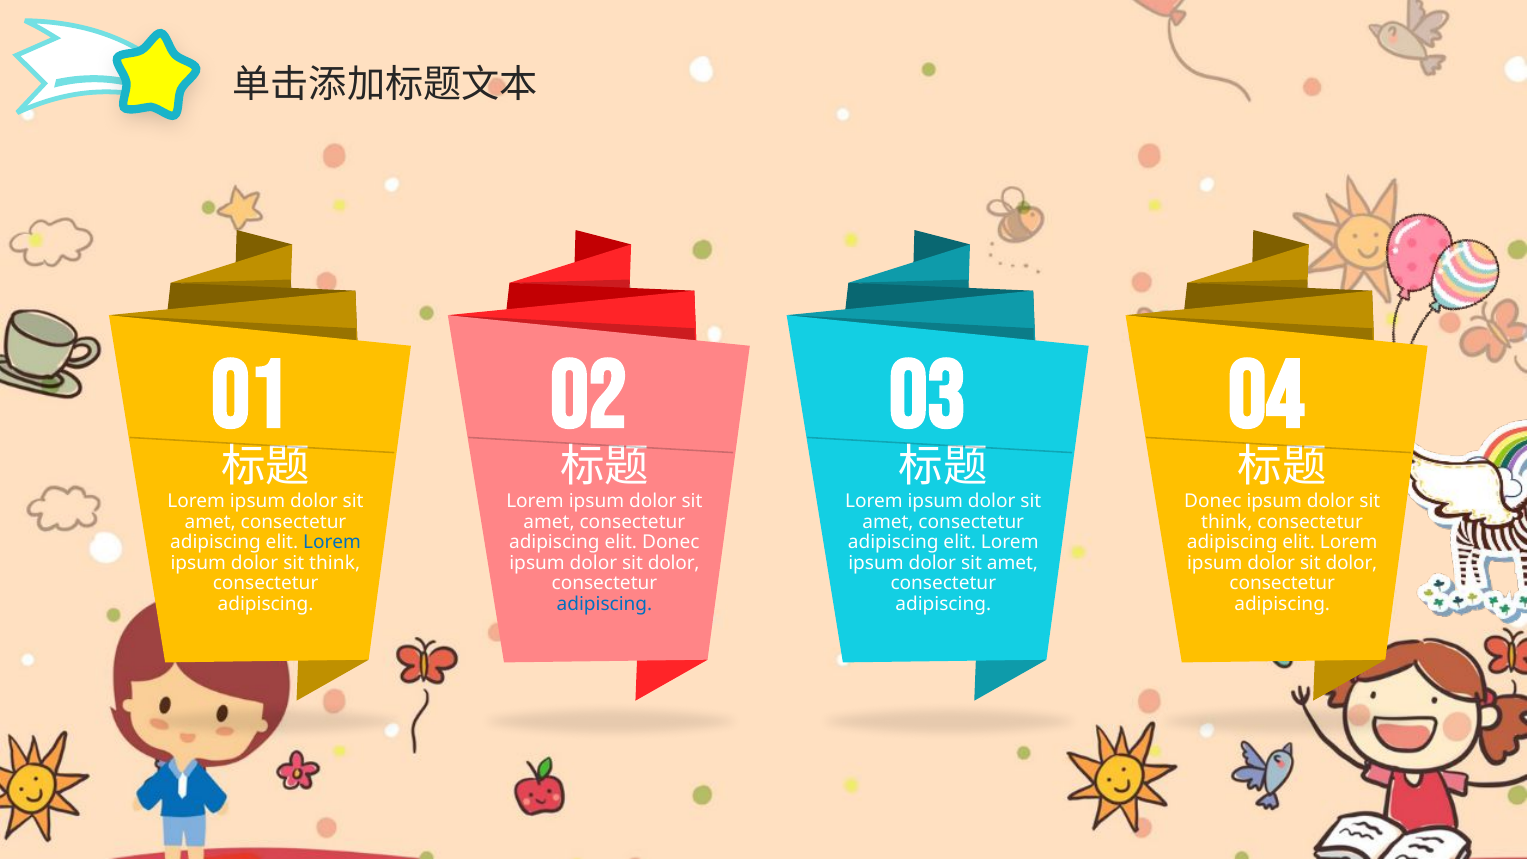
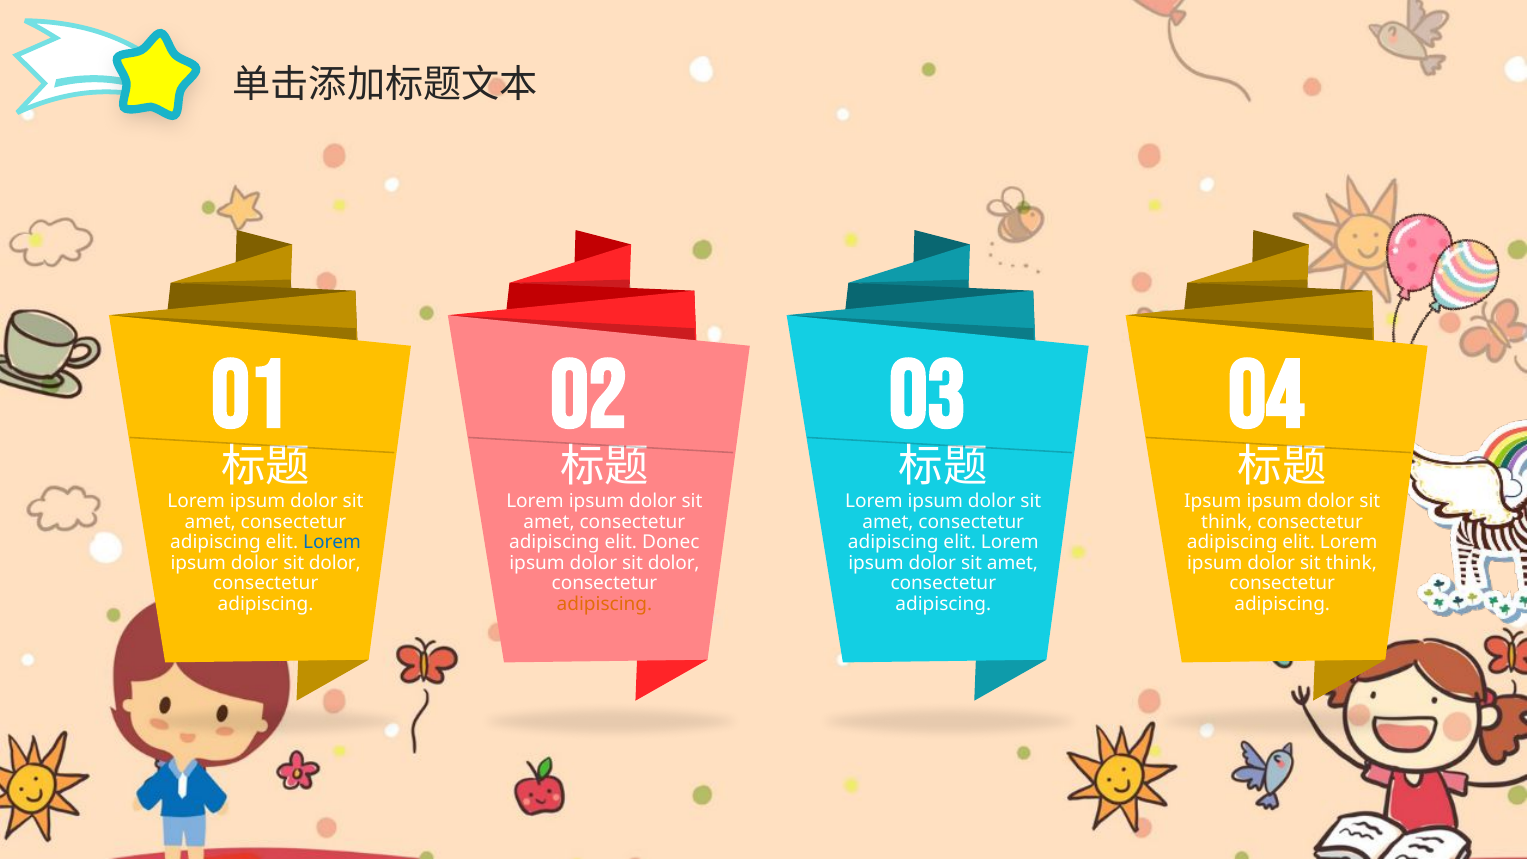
Donec at (1213, 501): Donec -> Ipsum
think at (335, 563): think -> dolor
dolor at (1351, 563): dolor -> think
adipiscing at (604, 604) colour: blue -> orange
